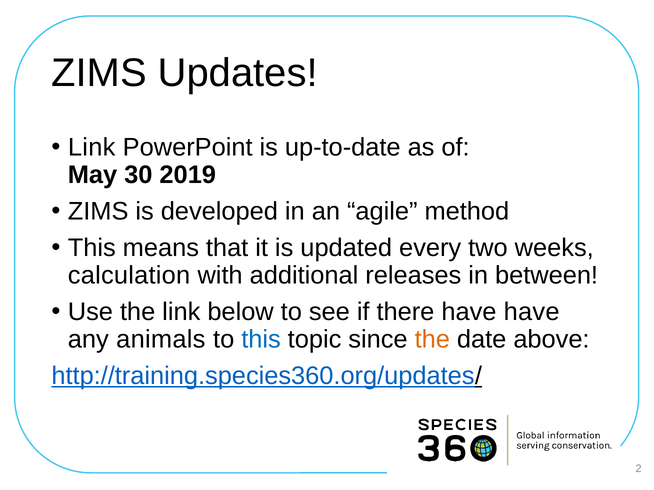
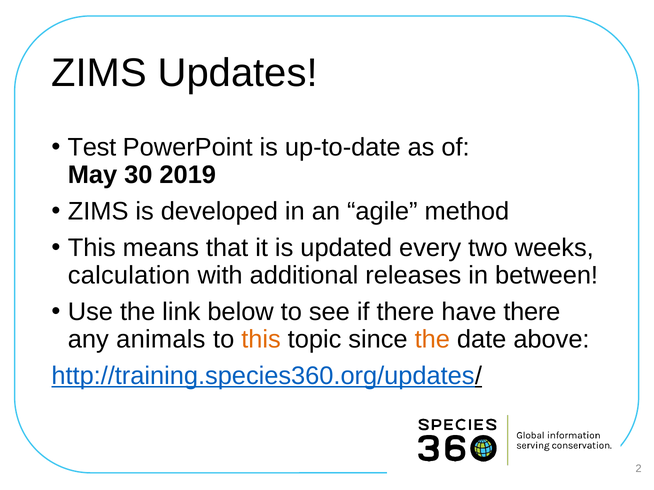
Link at (92, 147): Link -> Test
have have: have -> there
this at (261, 340) colour: blue -> orange
